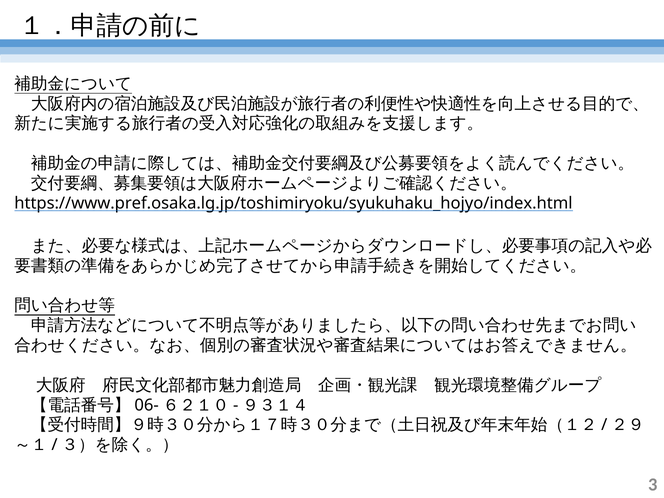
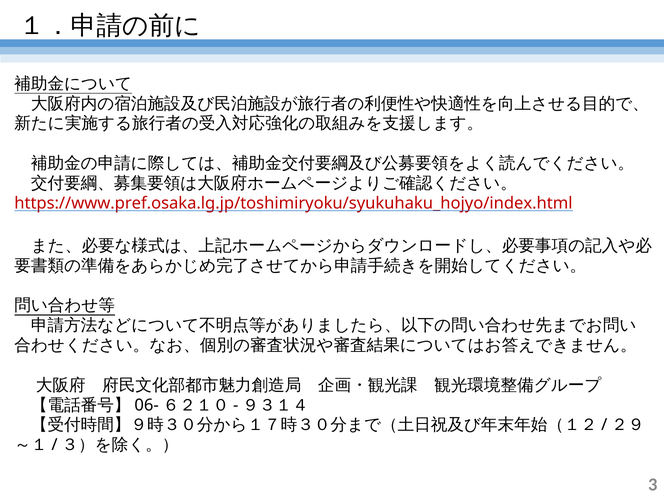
https://www.pref.osaka.lg.jp/toshimiryoku/syukuhaku_hojyo/index.html colour: black -> red
